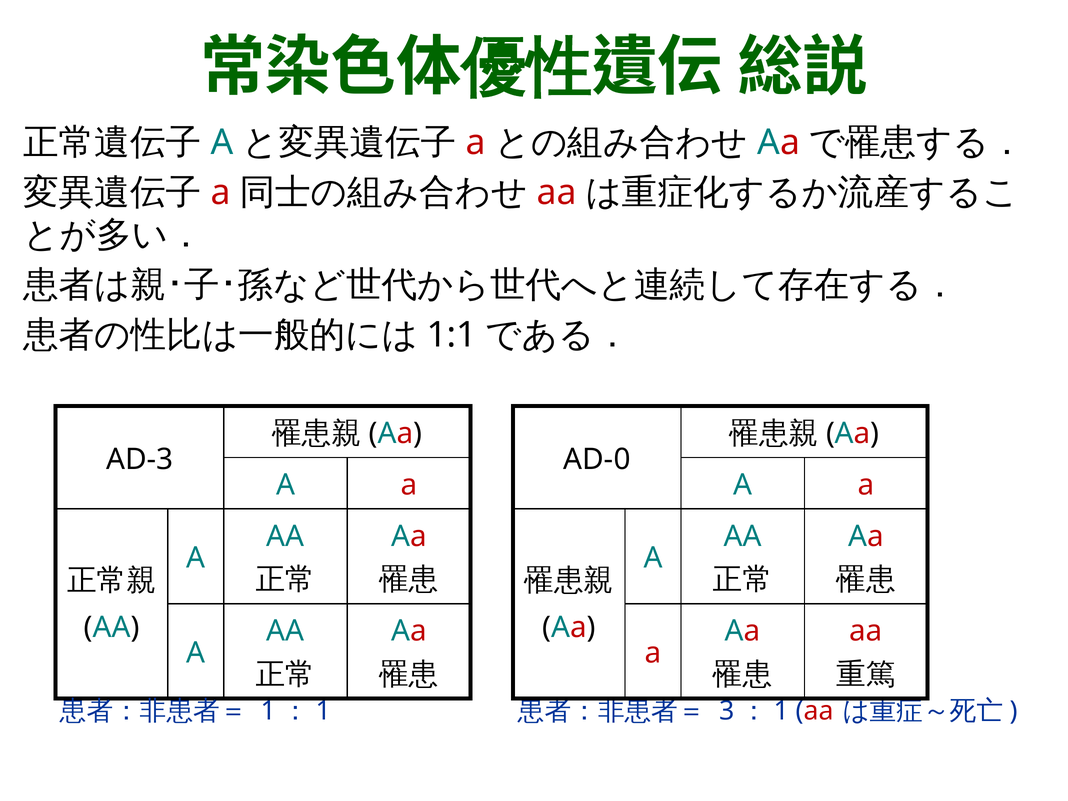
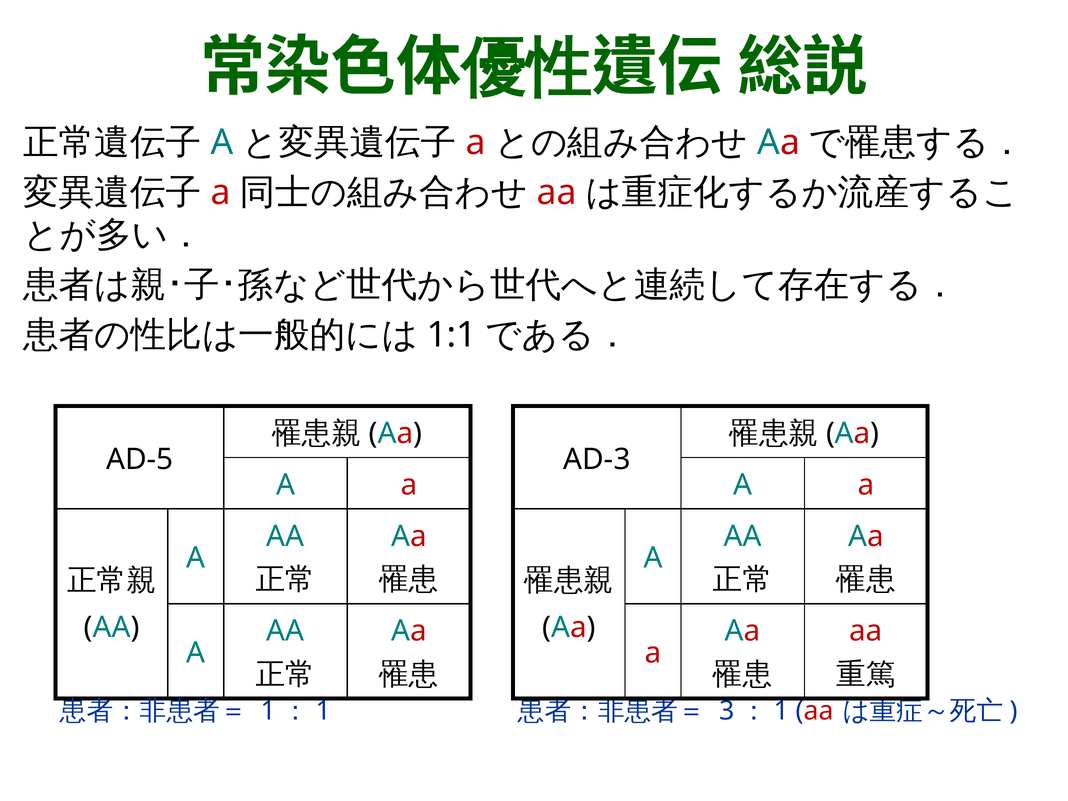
AD-3: AD-3 -> AD-5
AD-0: AD-0 -> AD-3
